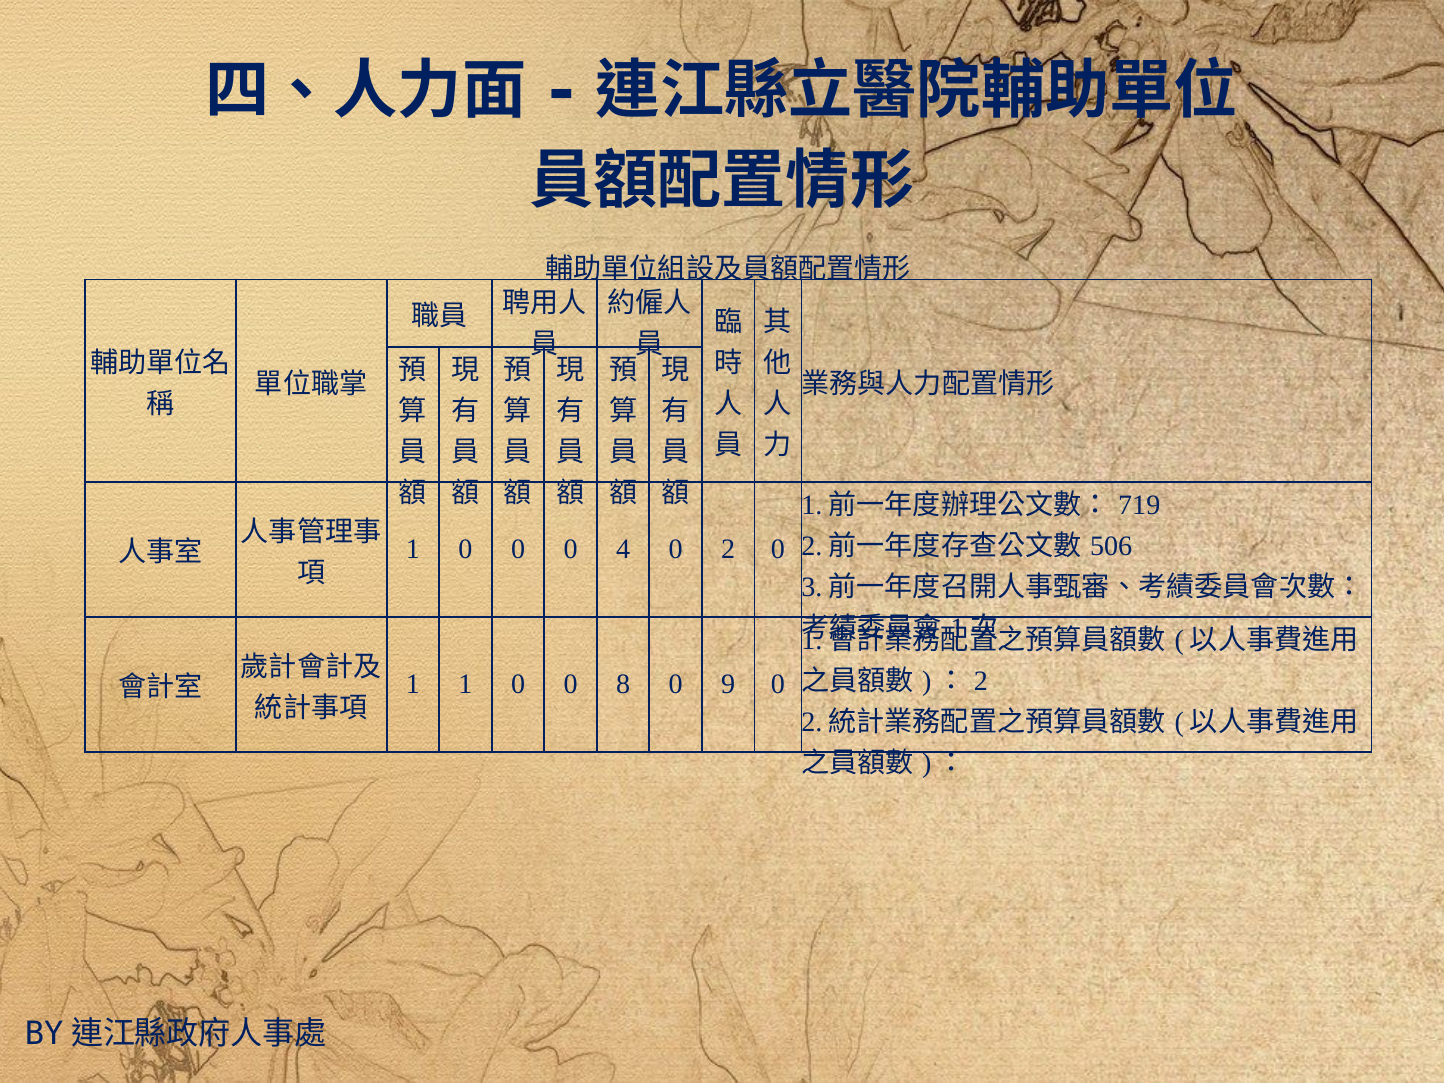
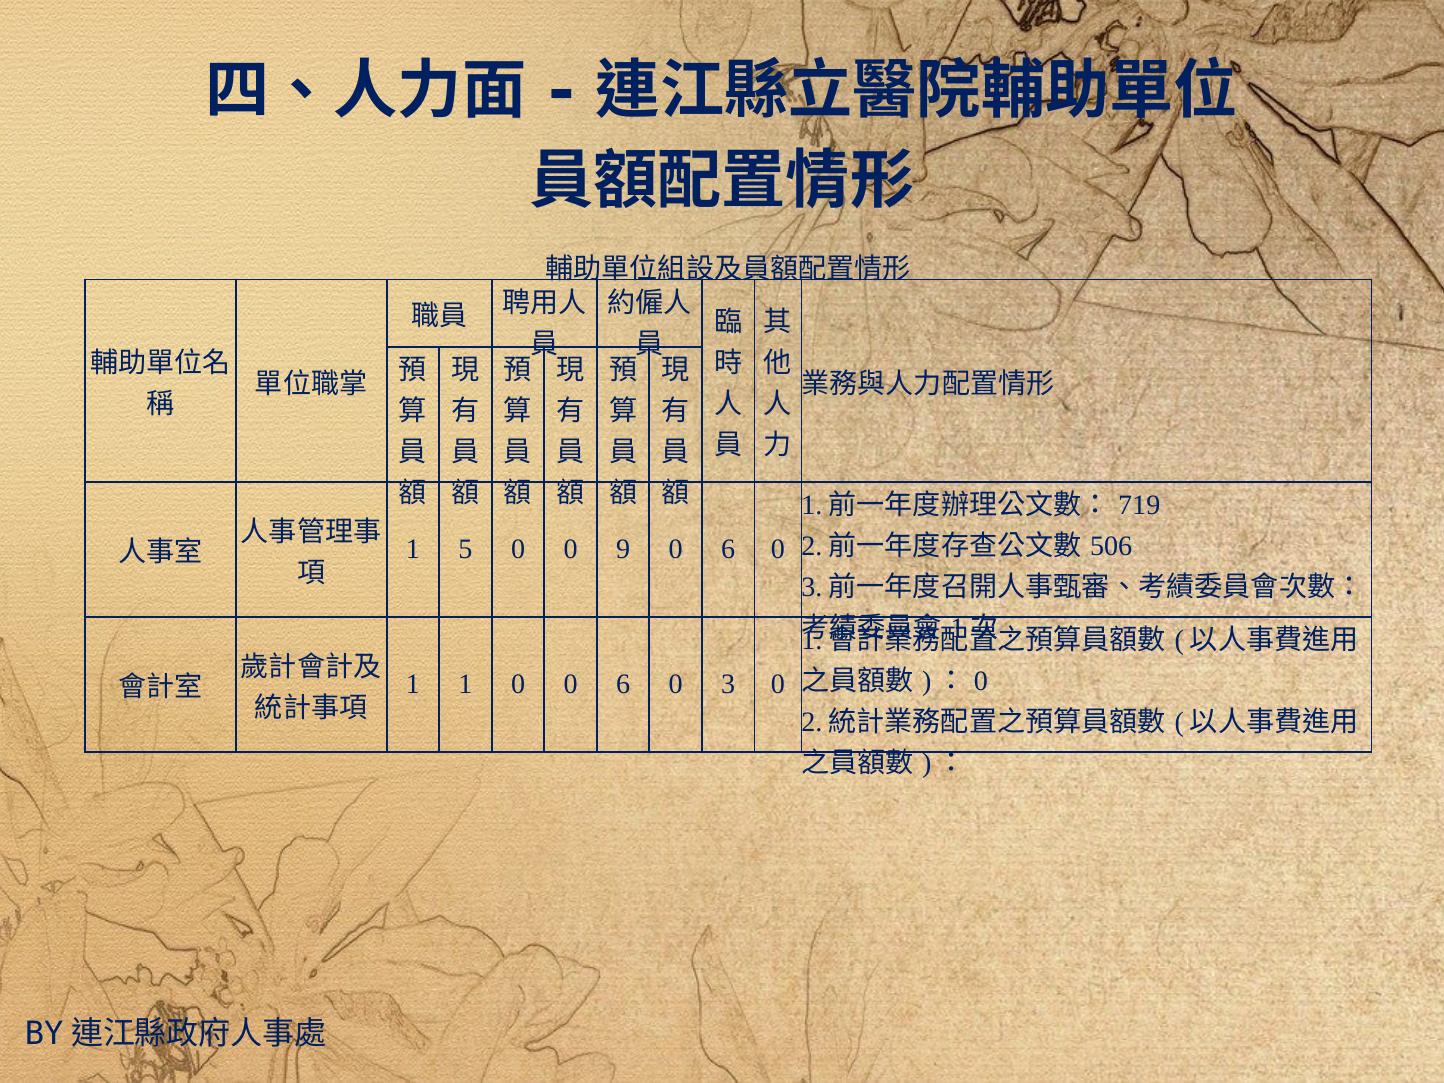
0 at (466, 550): 0 -> 5
4: 4 -> 9
2 at (728, 550): 2 -> 6
2 at (981, 681): 2 -> 0
0 0 8: 8 -> 6
9: 9 -> 3
